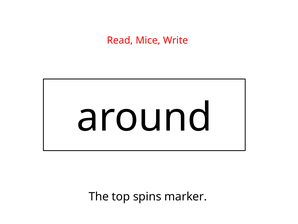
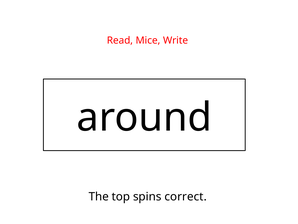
marker: marker -> correct
